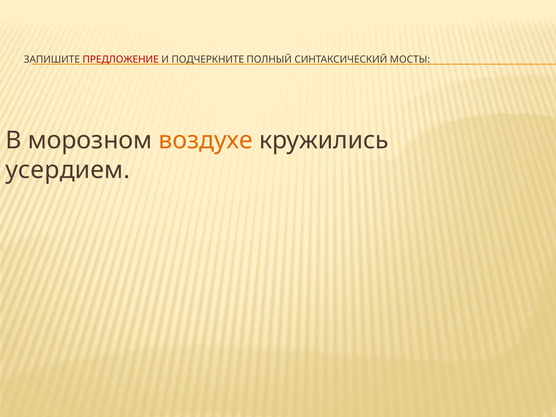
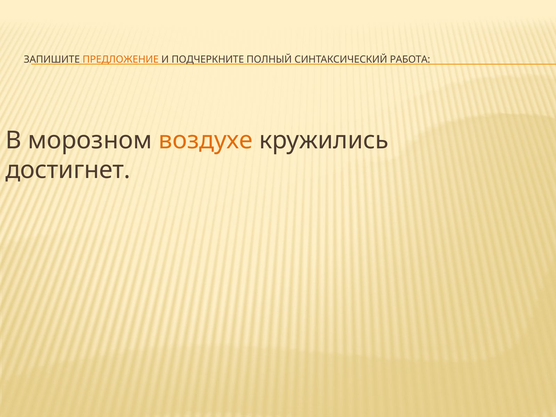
ПРЕДЛОЖЕНИЕ colour: red -> orange
МОСТЫ: МОСТЫ -> РАБОТА
усердием: усердием -> достигнет
